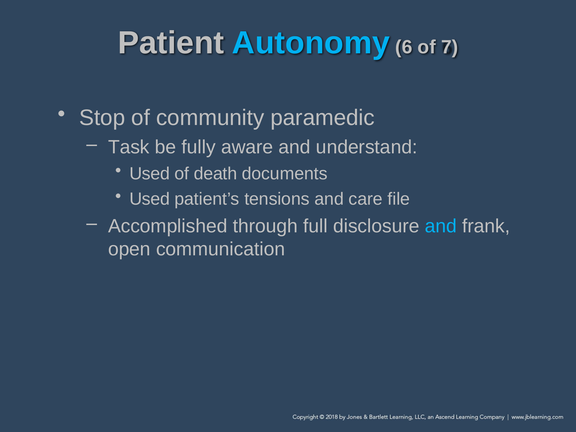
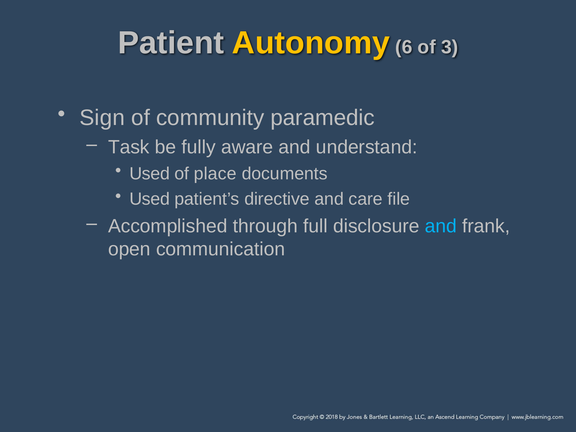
Autonomy colour: light blue -> yellow
7: 7 -> 3
Stop: Stop -> Sign
death: death -> place
tensions: tensions -> directive
